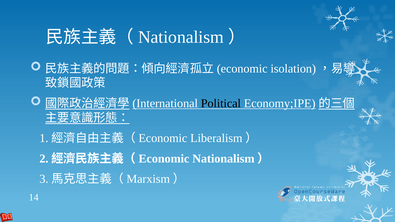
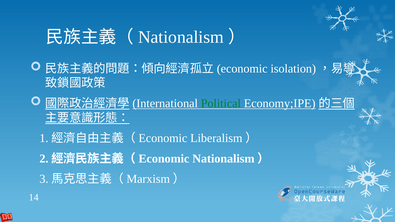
Political colour: black -> green
